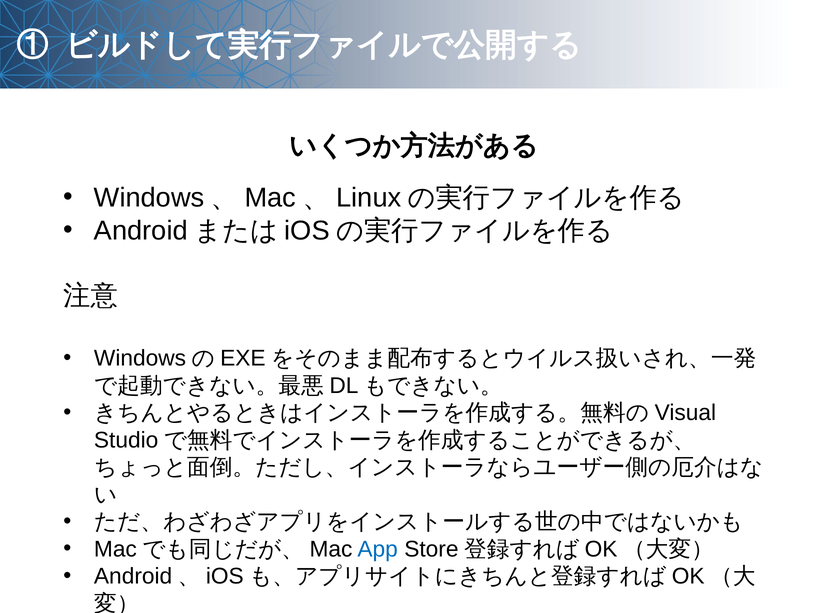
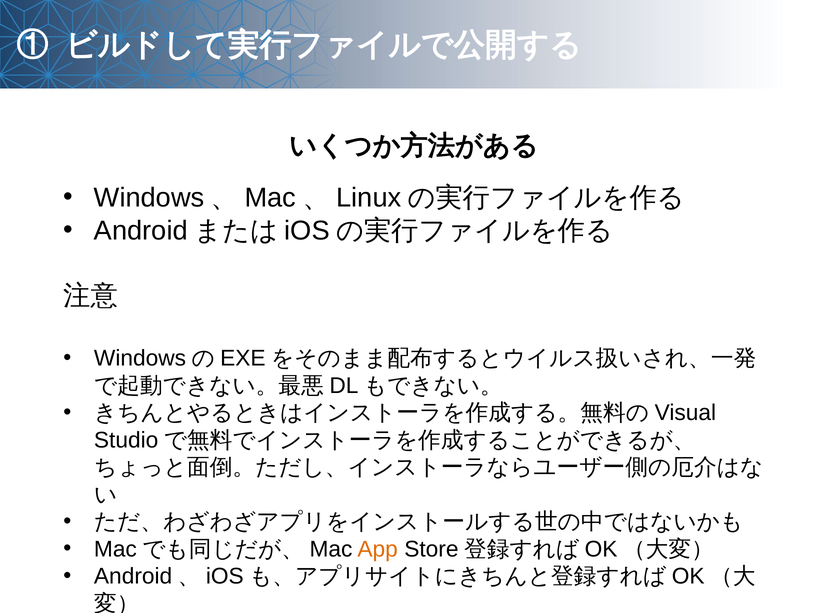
App colour: blue -> orange
